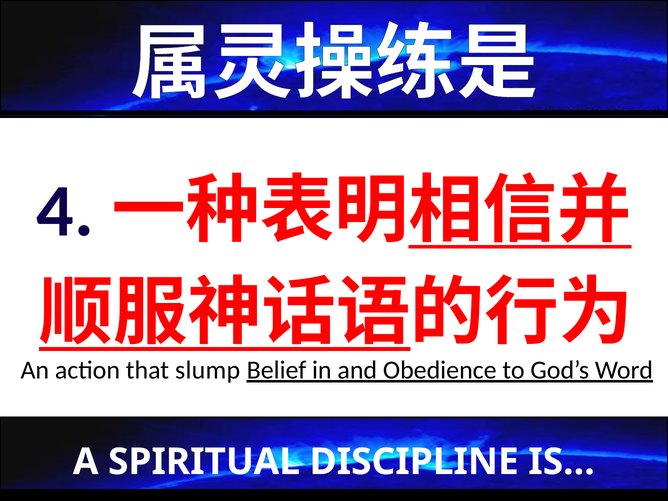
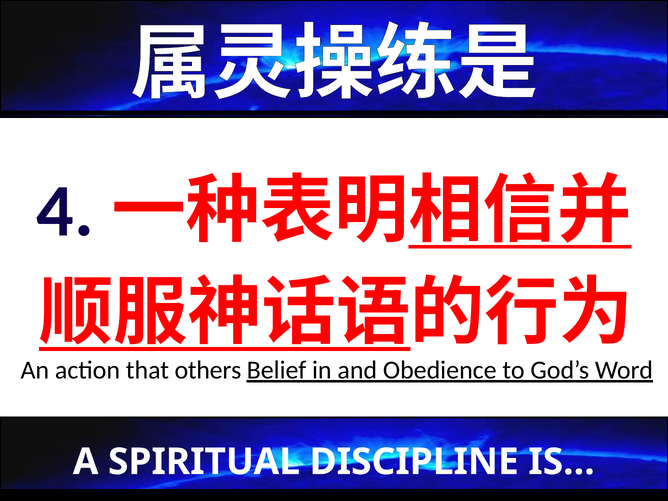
slump: slump -> others
